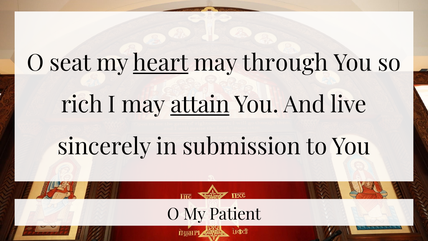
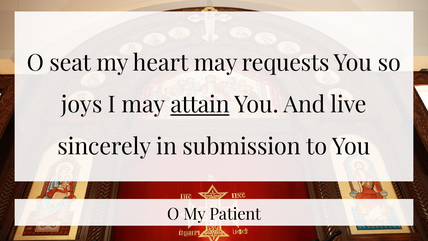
heart underline: present -> none
through: through -> requests
rich: rich -> joys
